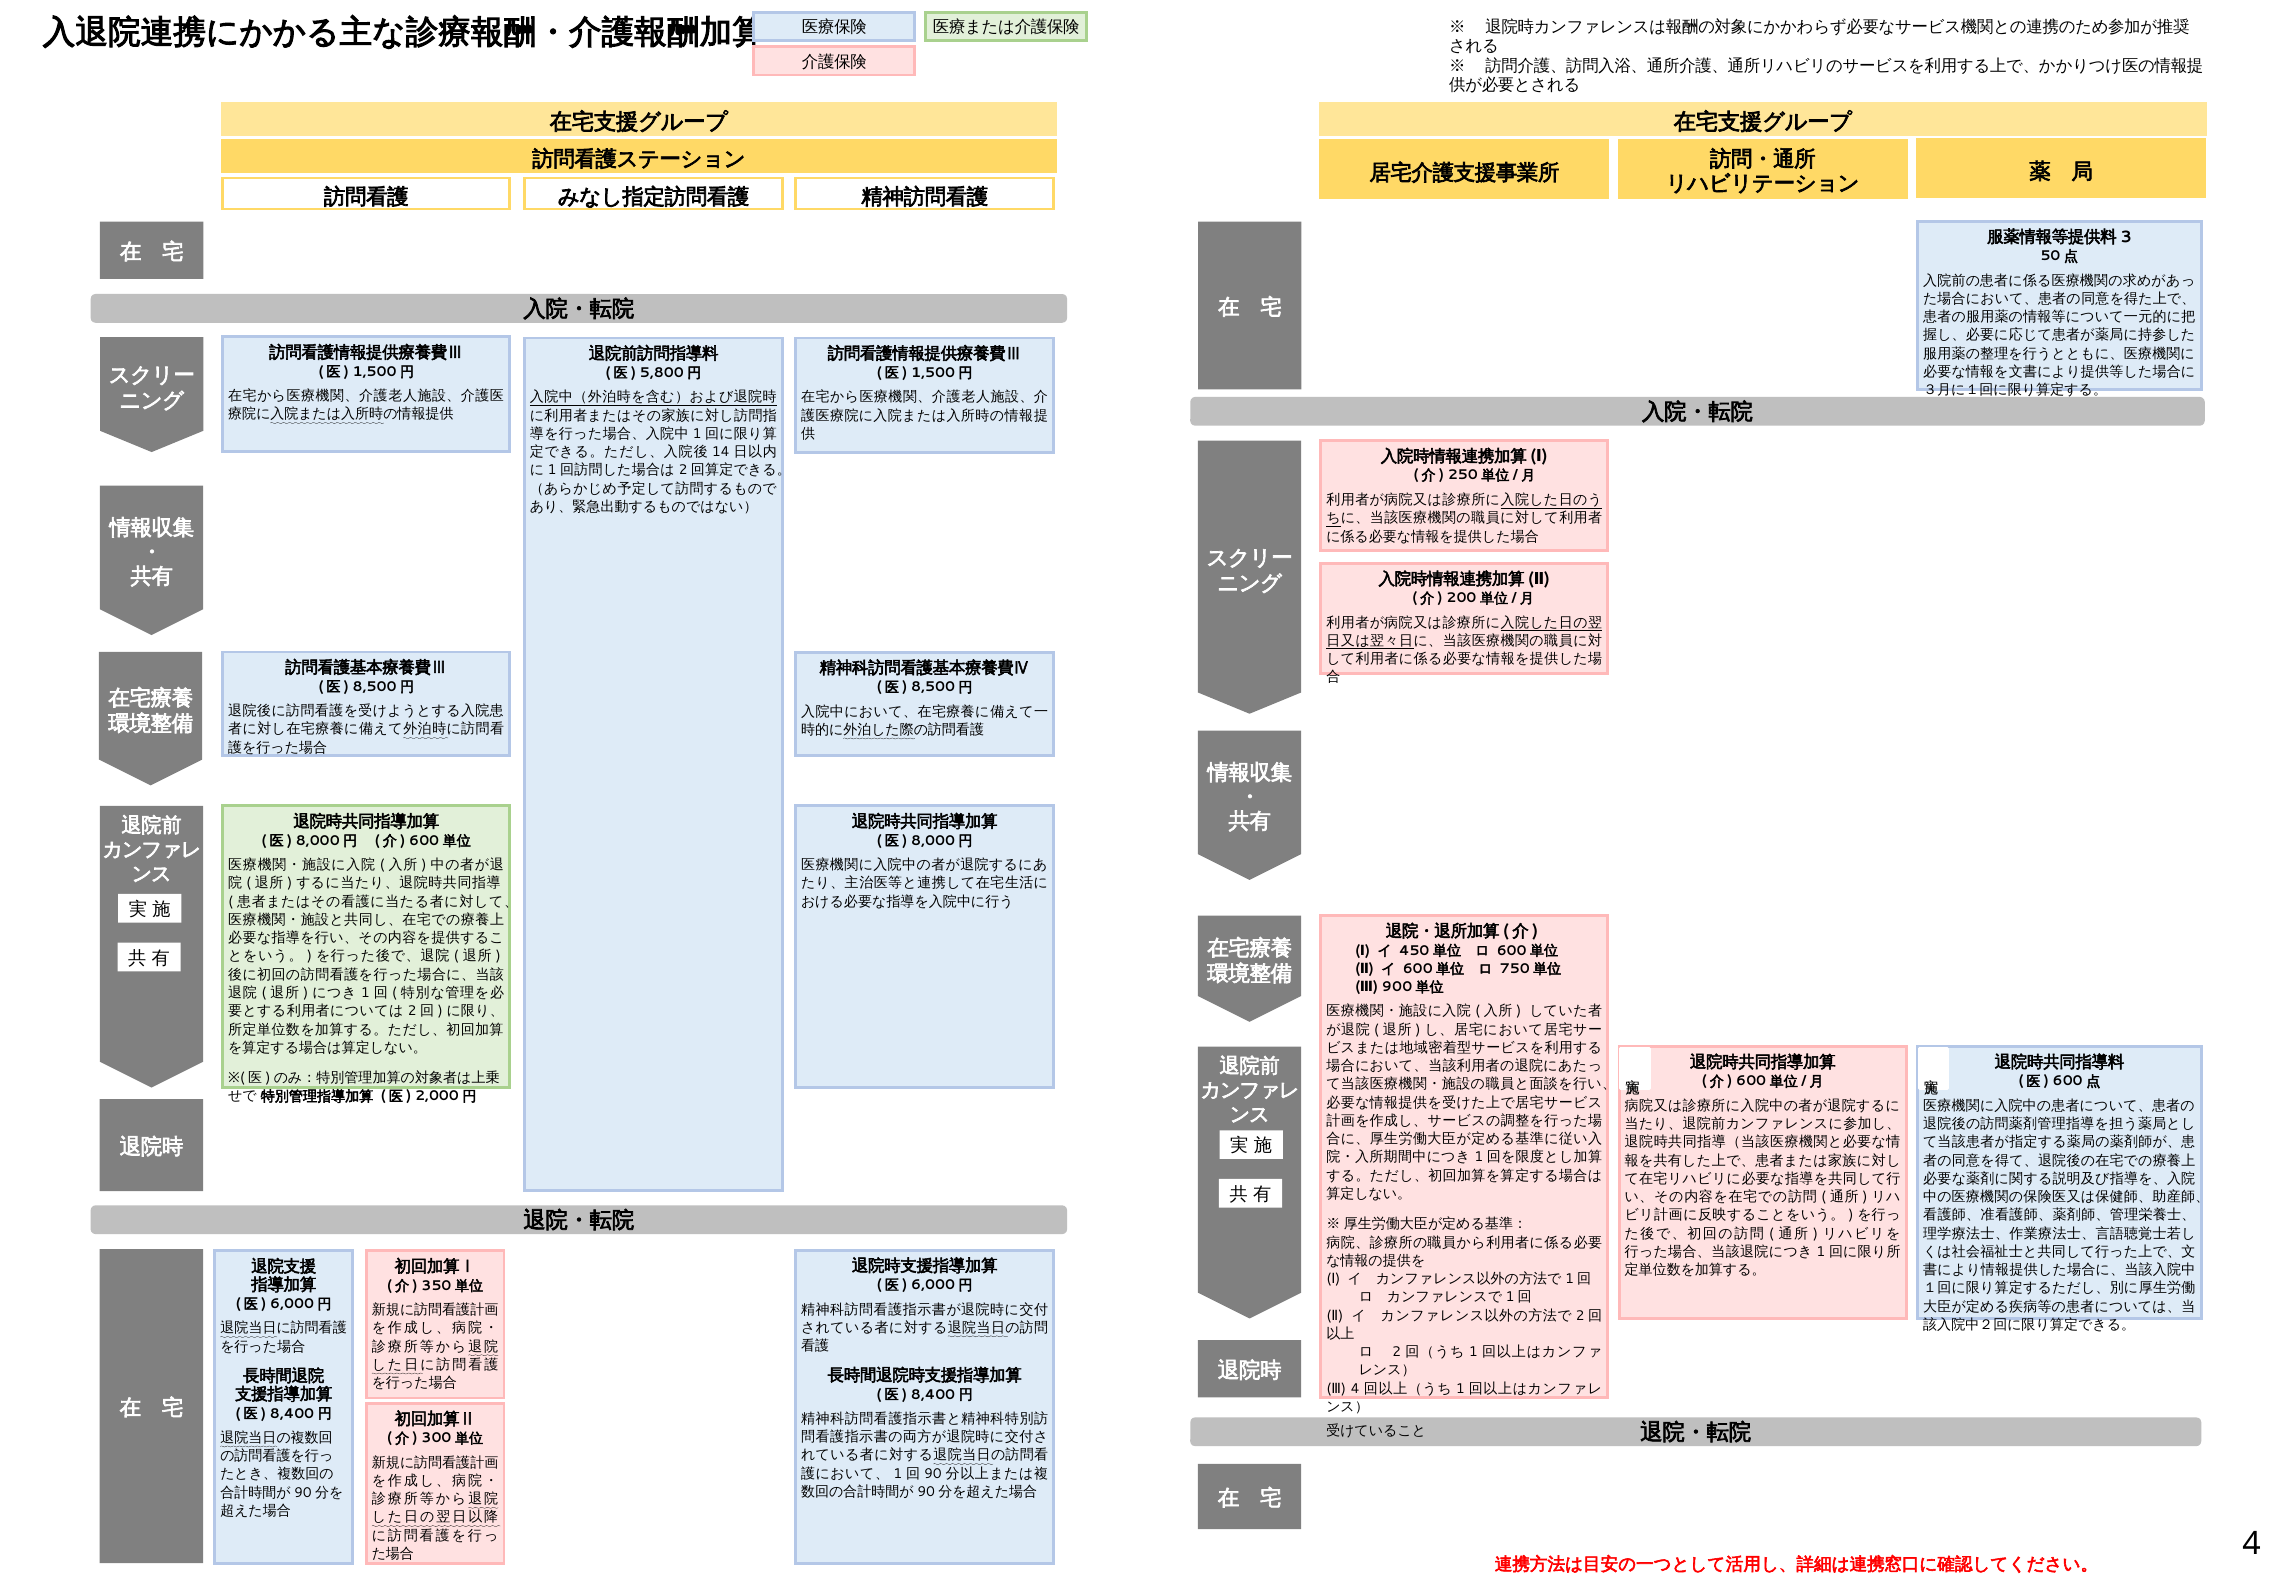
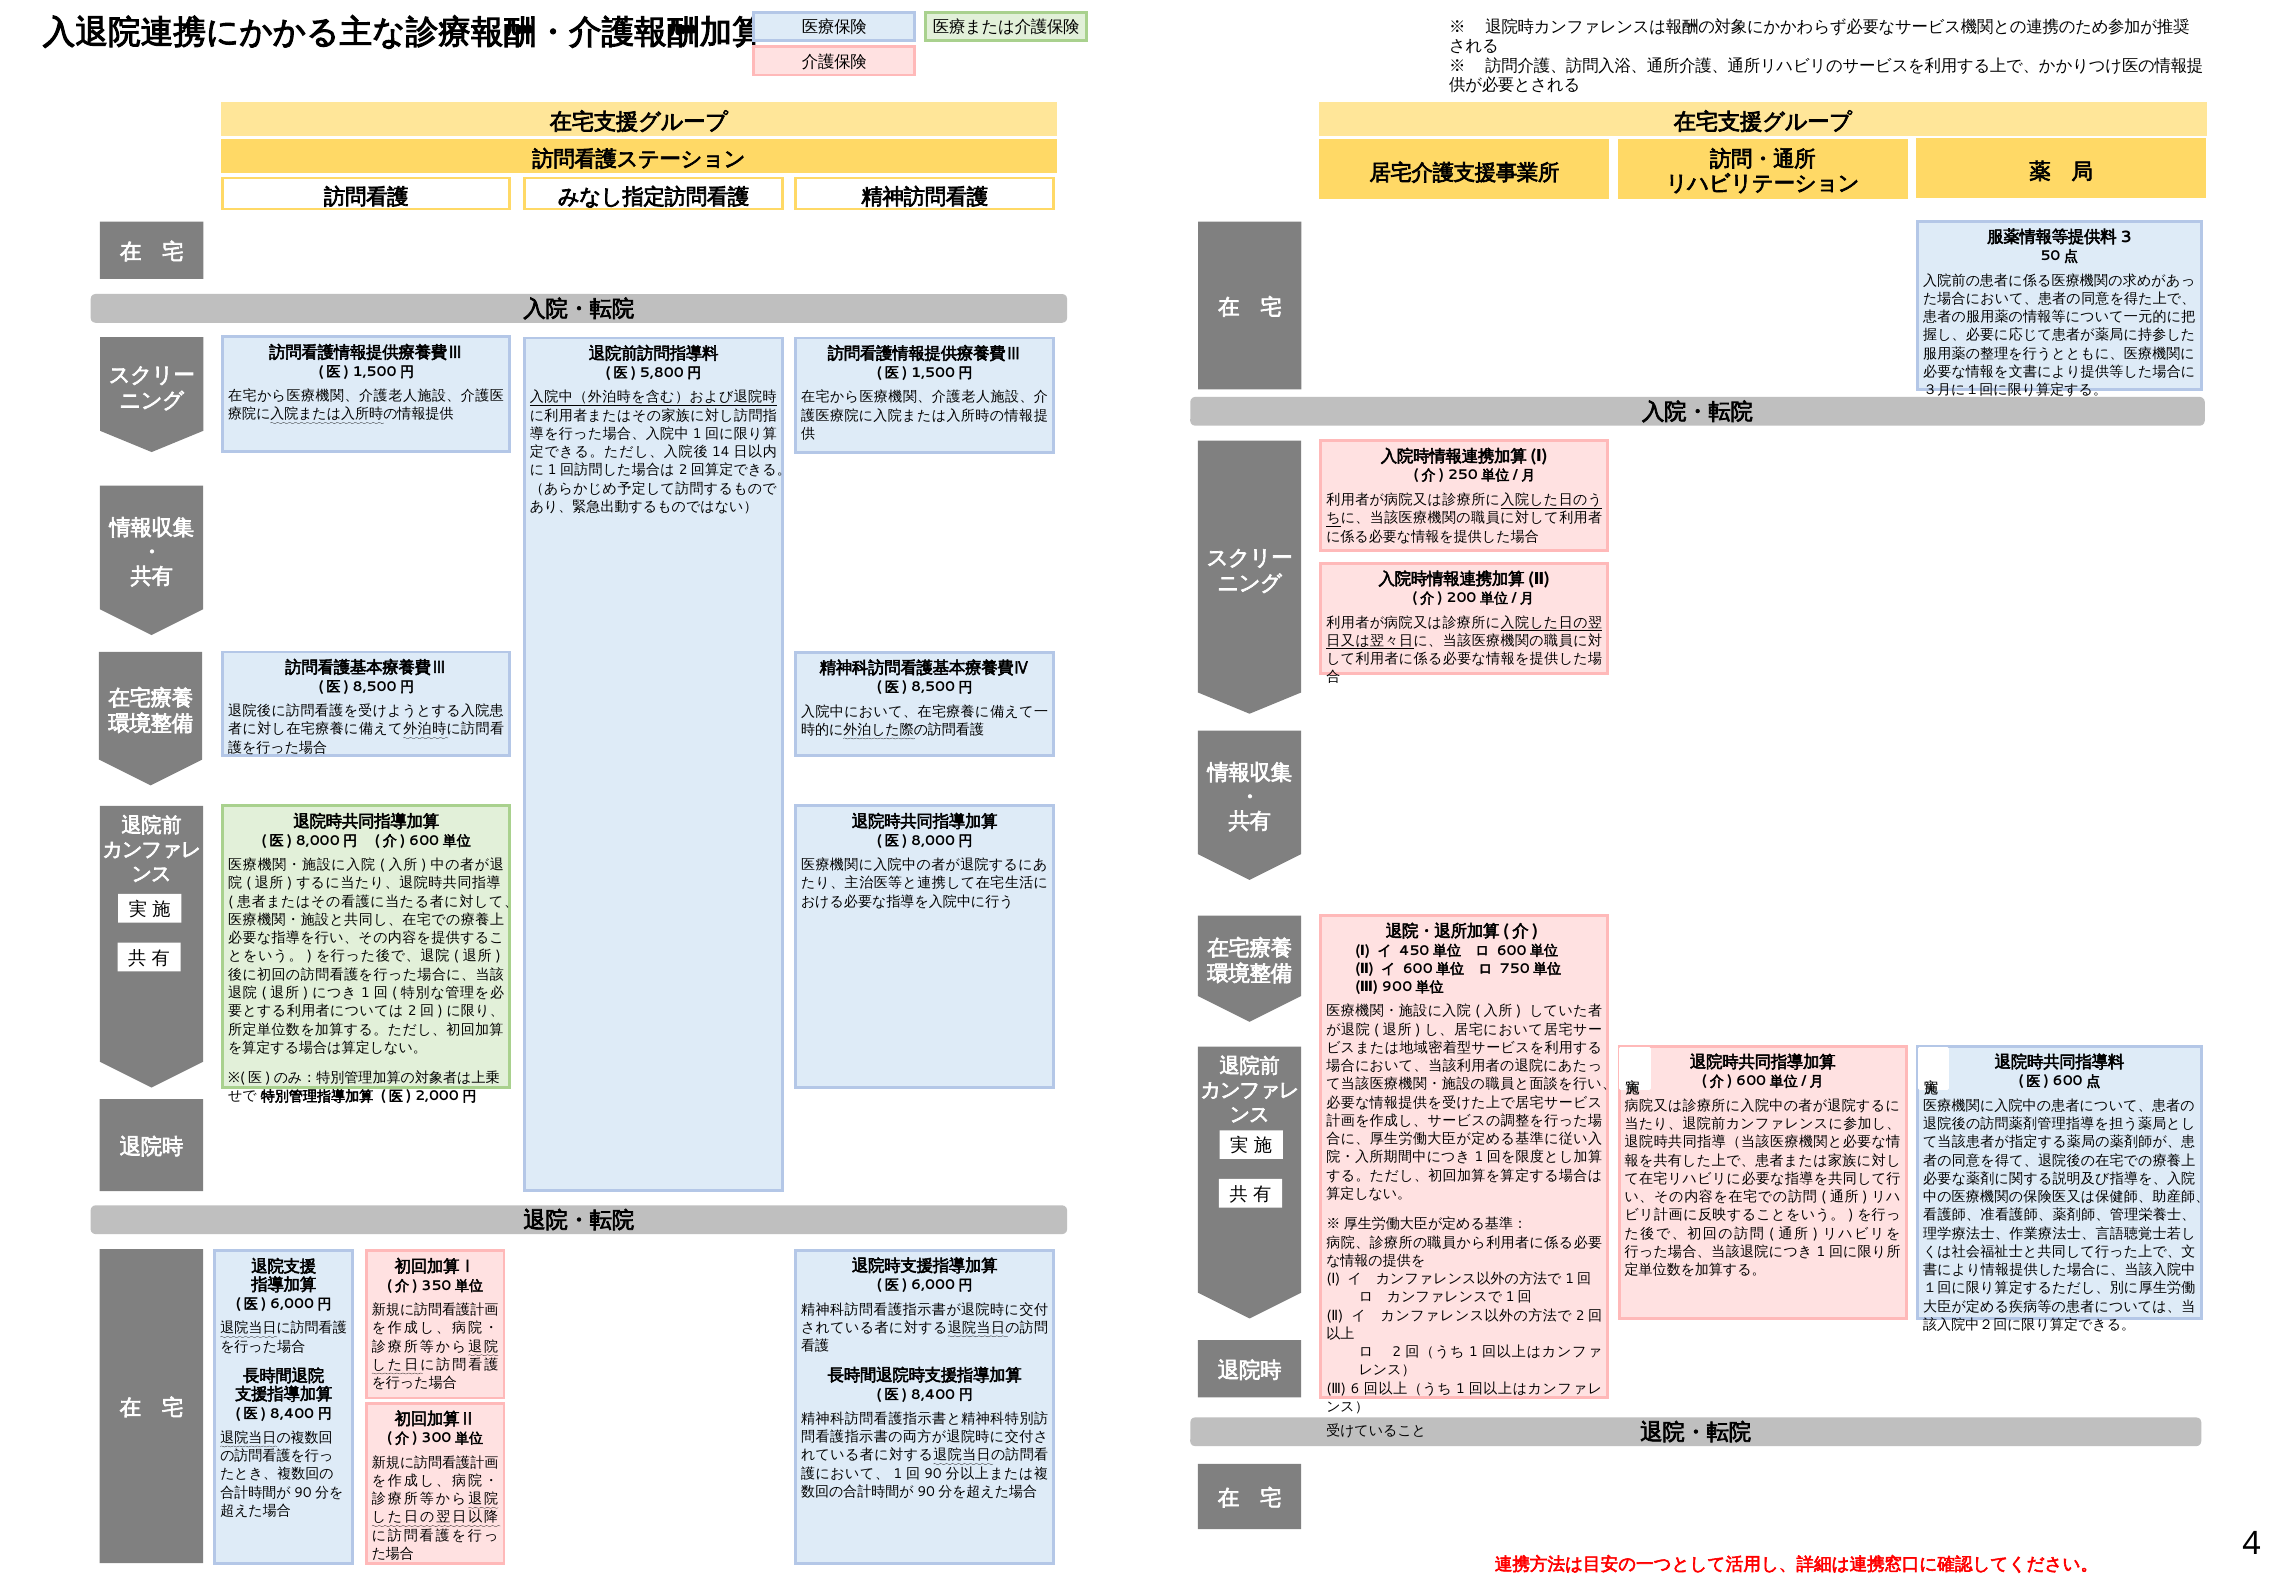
4 at (1355, 1388): 4 -> 6
